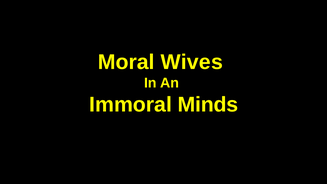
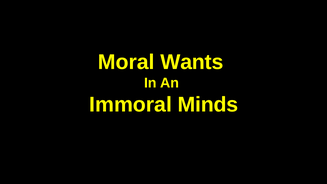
Wives: Wives -> Wants
